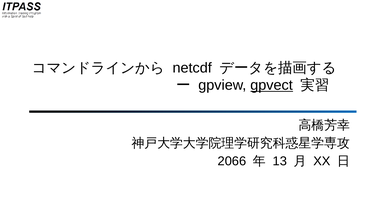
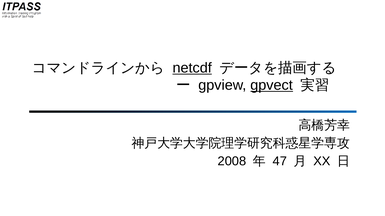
netcdf underline: none -> present
2066: 2066 -> 2008
13: 13 -> 47
